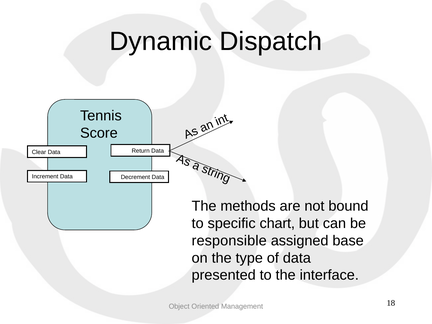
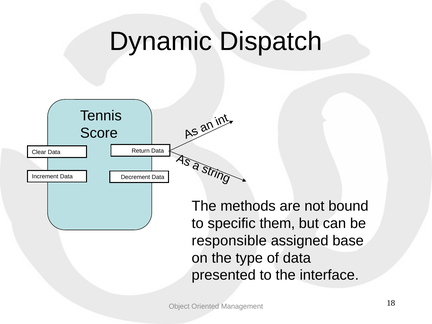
chart: chart -> them
